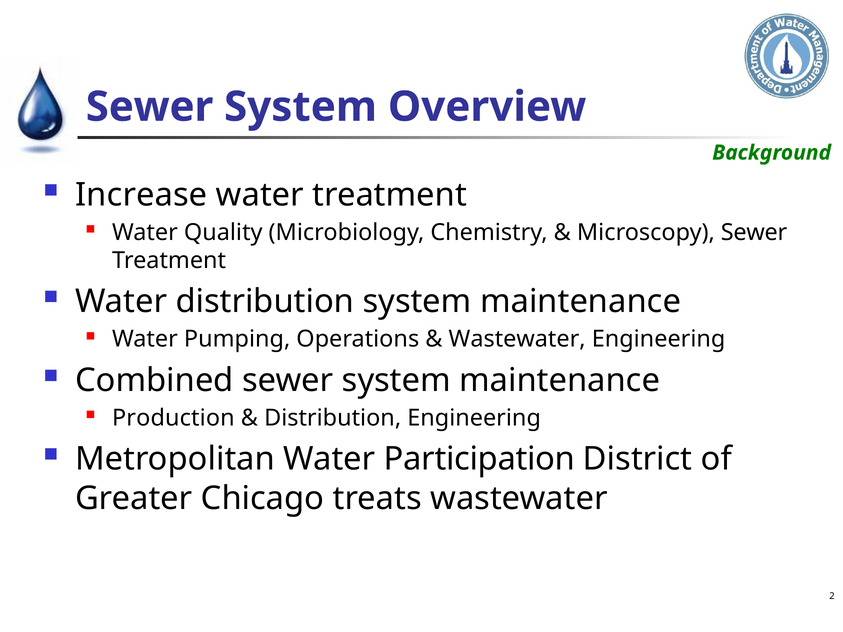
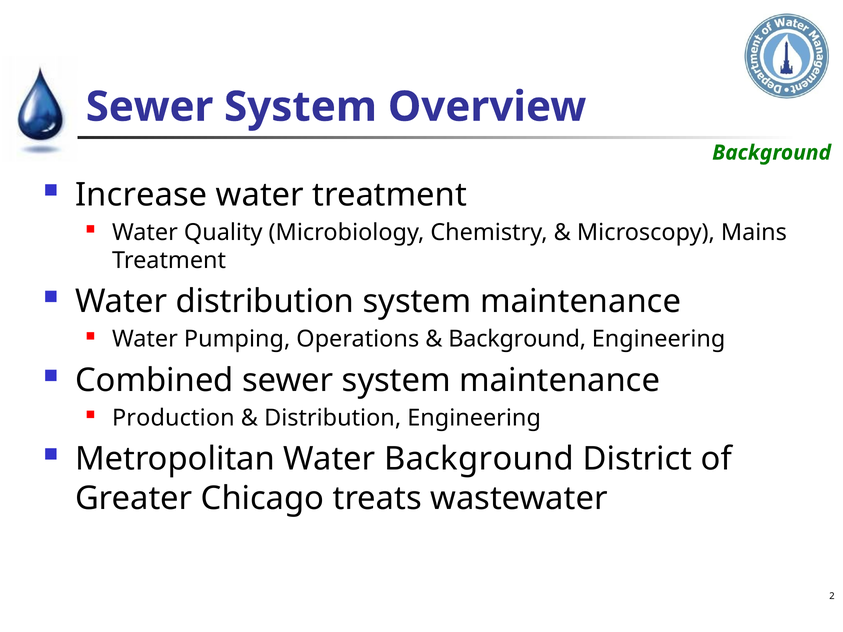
Microscopy Sewer: Sewer -> Mains
Wastewater at (517, 339): Wastewater -> Background
Water Participation: Participation -> Background
